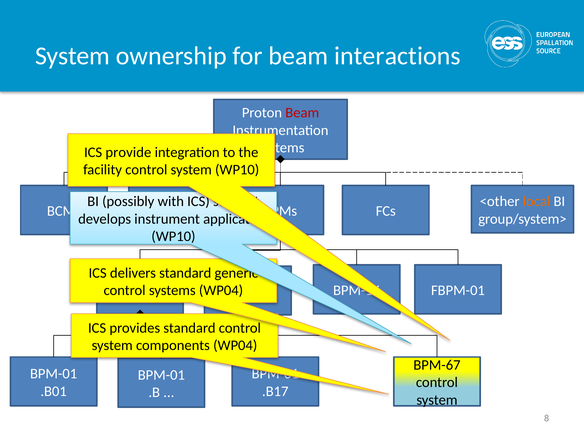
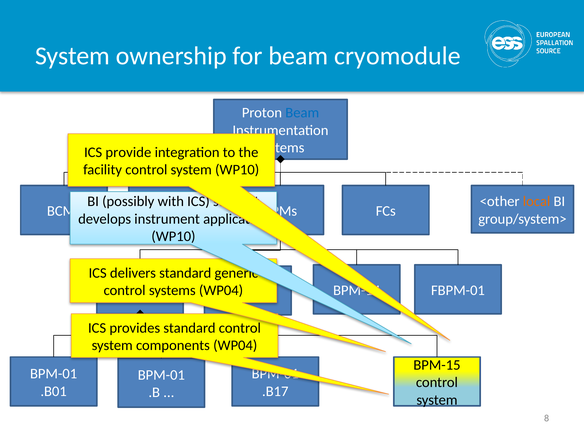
interactions: interactions -> cryomodule
Beam at (302, 113) colour: red -> blue
BPM-67: BPM-67 -> BPM-15
